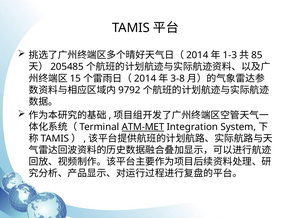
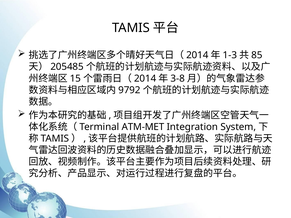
ATM-MET underline: present -> none
